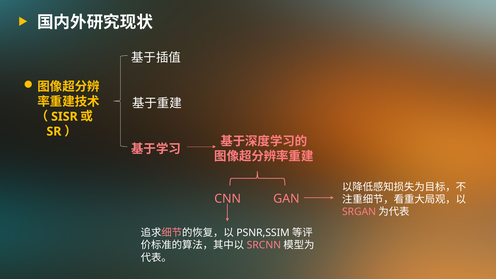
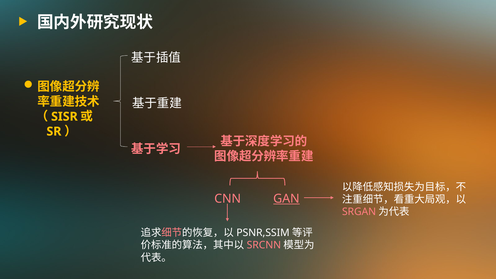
GAN underline: none -> present
